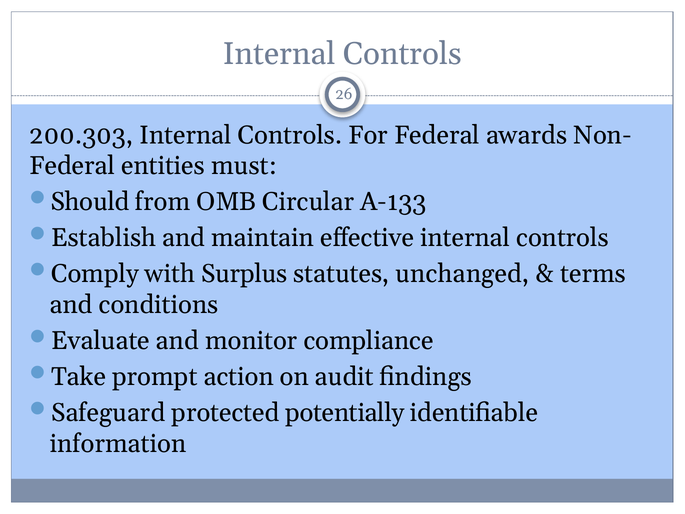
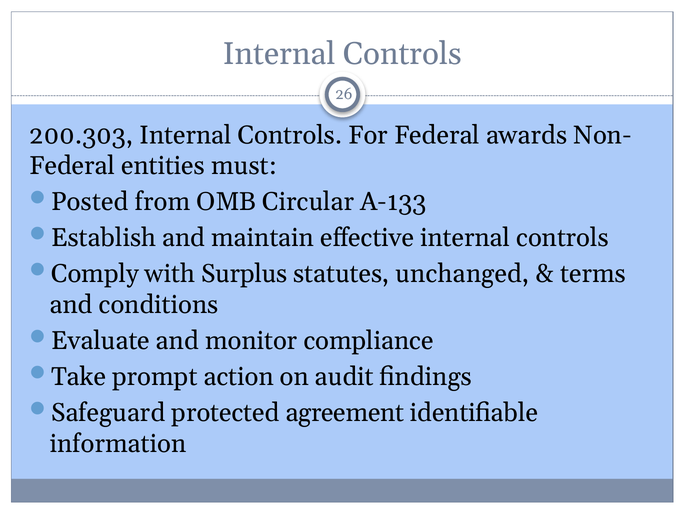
Should: Should -> Posted
potentially: potentially -> agreement
